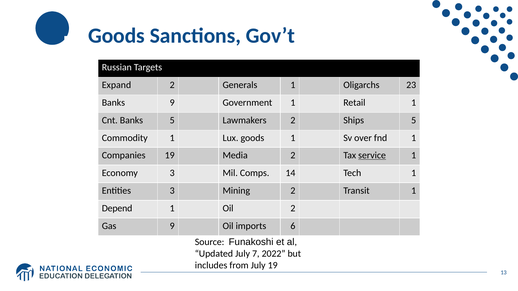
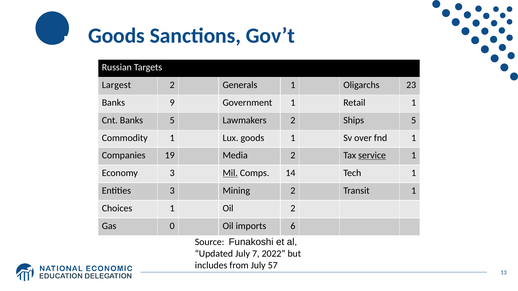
Expand: Expand -> Largest
Mil underline: none -> present
Depend: Depend -> Choices
Gas 9: 9 -> 0
July 19: 19 -> 57
